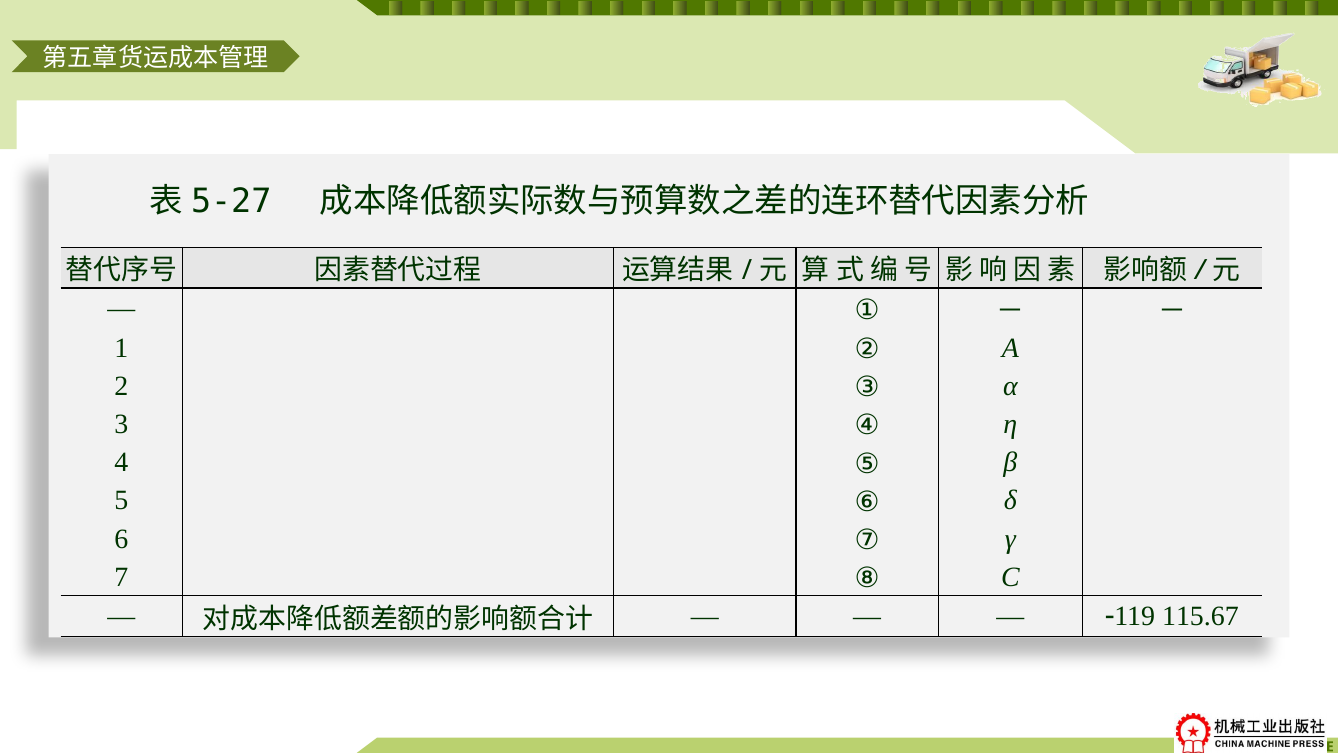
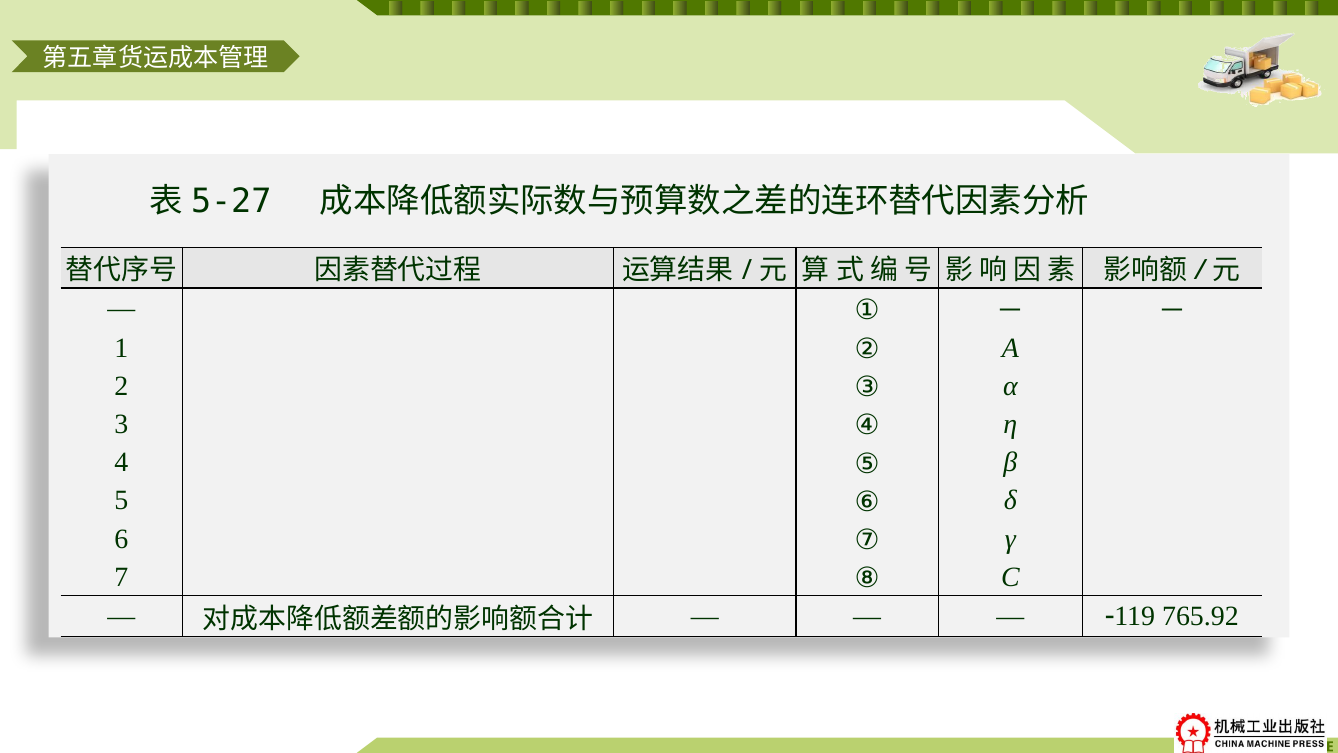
115.67: 115.67 -> 765.92
